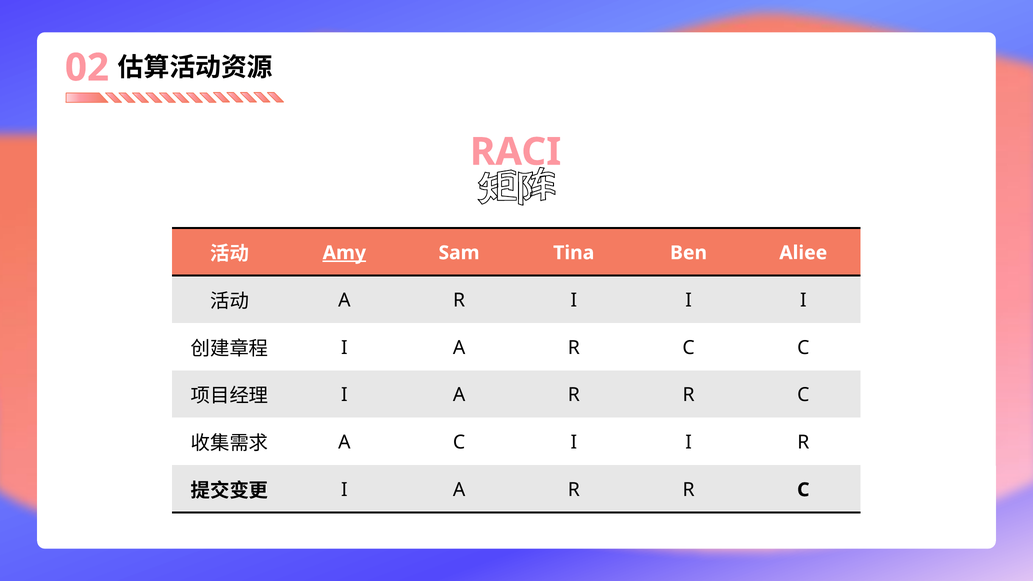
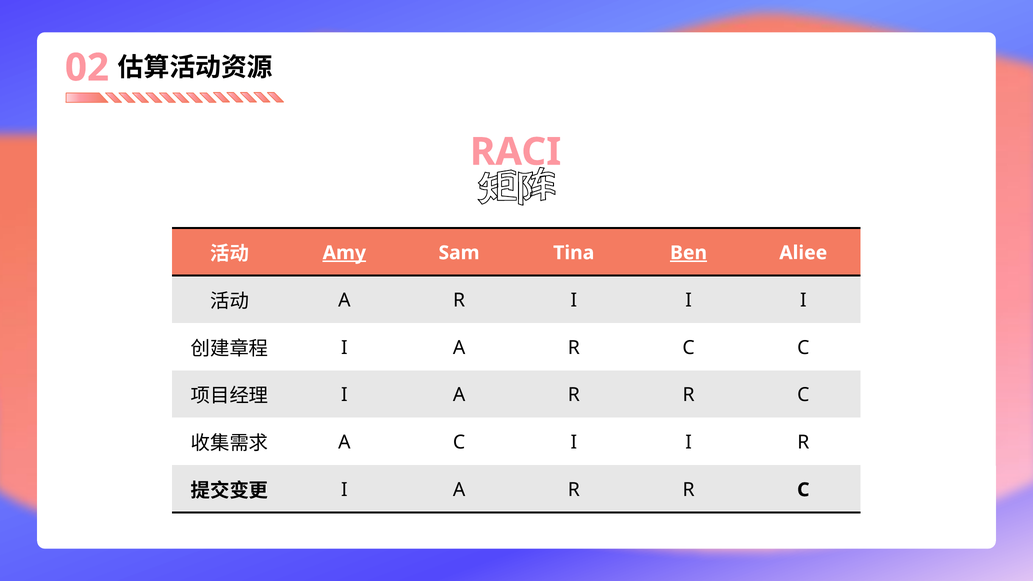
Ben underline: none -> present
